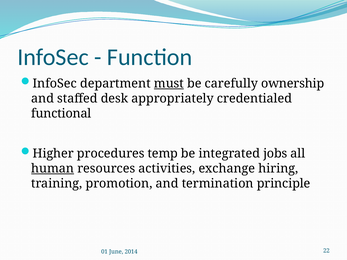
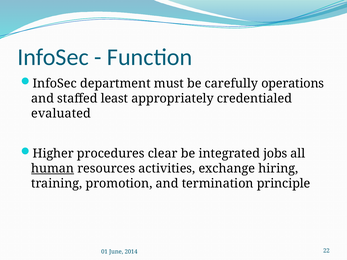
must underline: present -> none
ownership: ownership -> operations
desk: desk -> least
functional: functional -> evaluated
temp: temp -> clear
